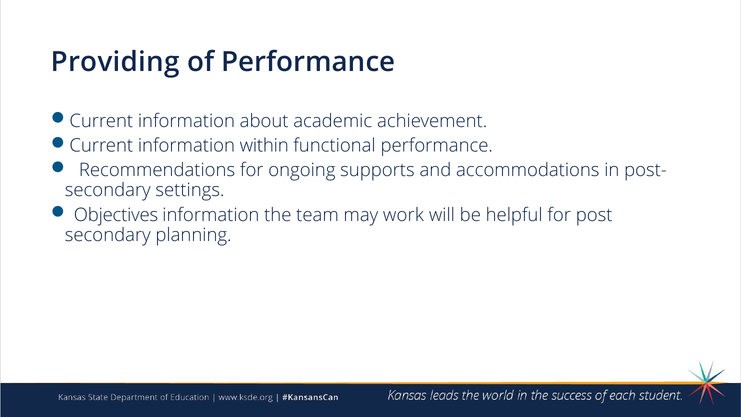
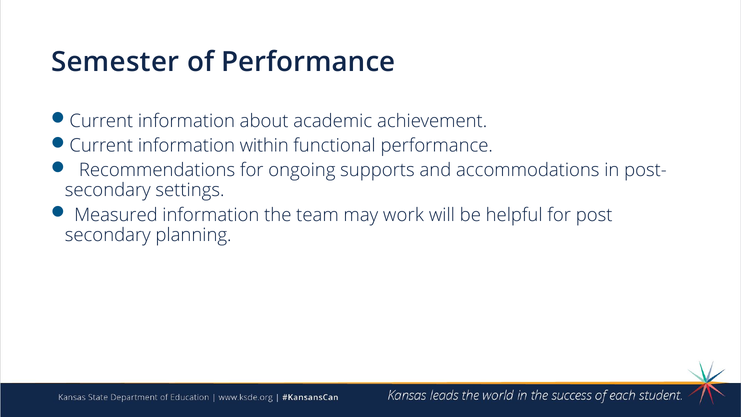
Providing: Providing -> Semester
Objectives: Objectives -> Measured
